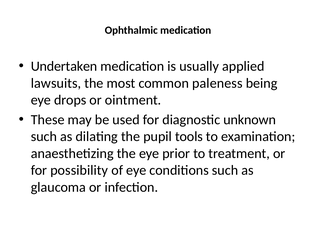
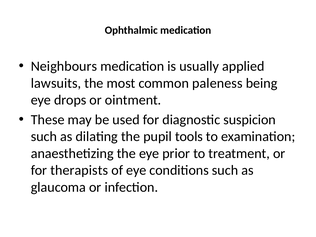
Undertaken: Undertaken -> Neighbours
unknown: unknown -> suspicion
possibility: possibility -> therapists
